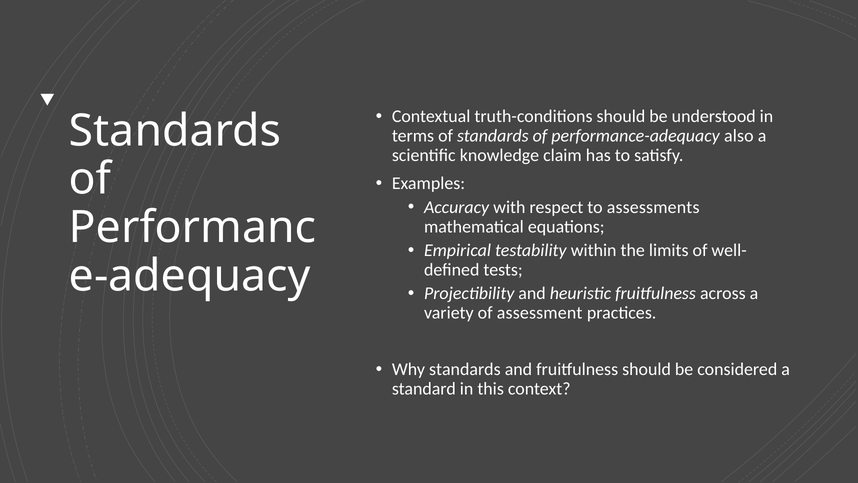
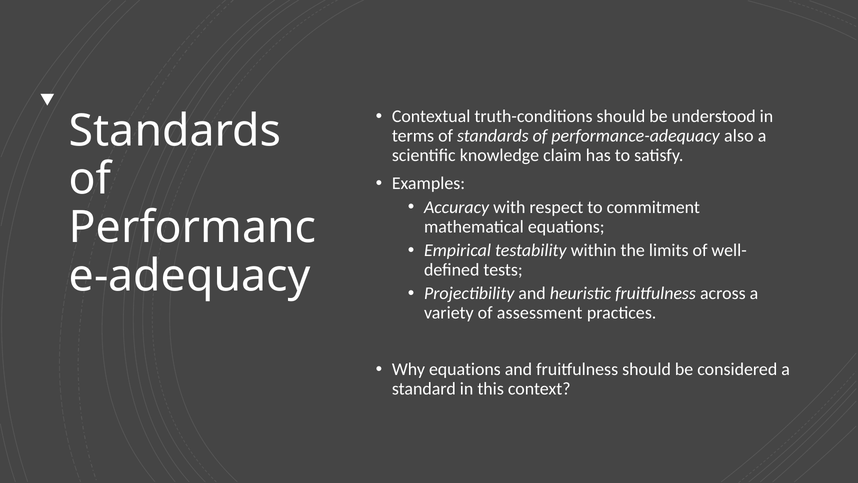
assessments: assessments -> commitment
Why standards: standards -> equations
